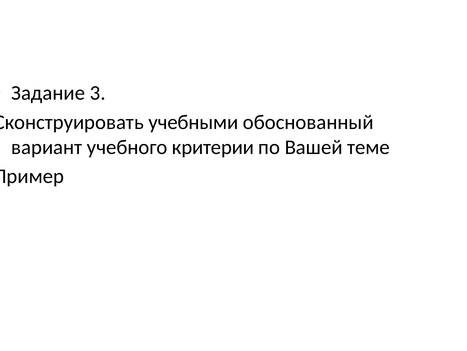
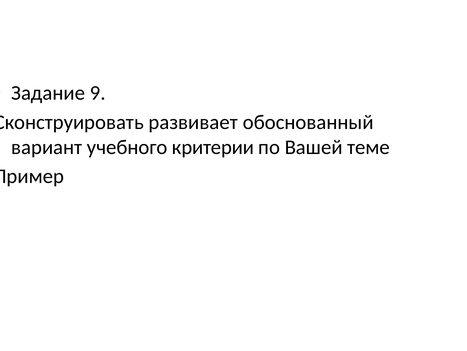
3: 3 -> 9
учебными: учебными -> развивает
